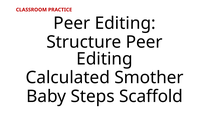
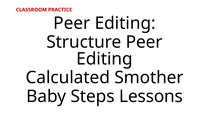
Scaffold: Scaffold -> Lessons
